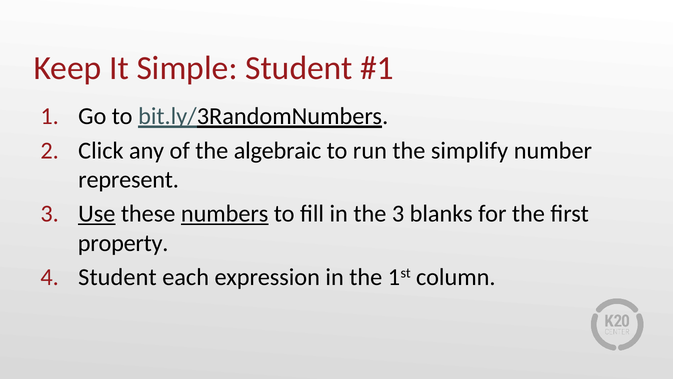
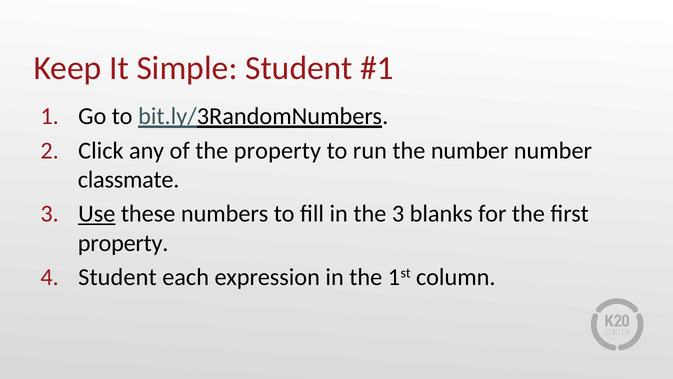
the algebraic: algebraic -> property
the simplify: simplify -> number
represent: represent -> classmate
numbers underline: present -> none
